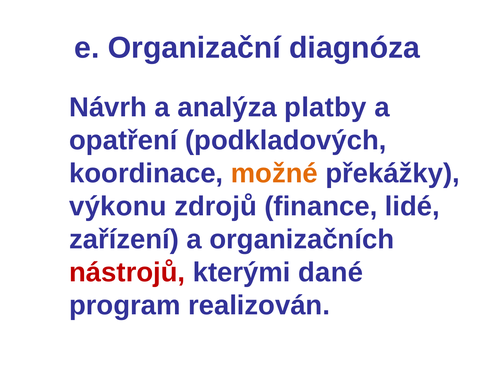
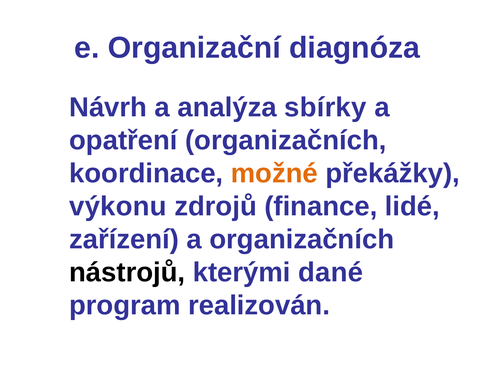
platby: platby -> sbírky
opatření podkladových: podkladových -> organizačních
nástrojů colour: red -> black
